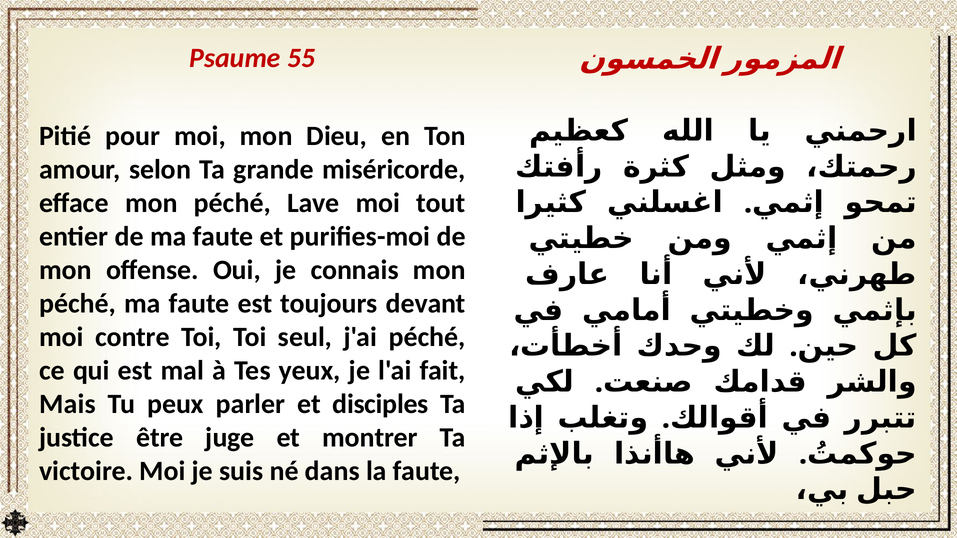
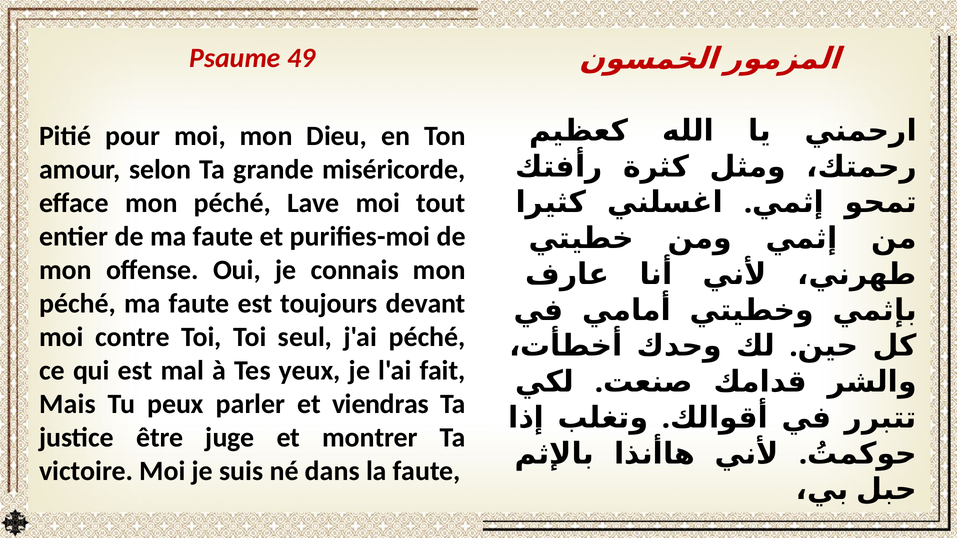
55: 55 -> 49
disciples: disciples -> viendras
